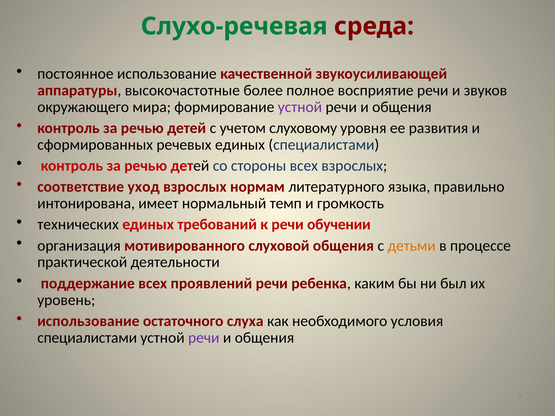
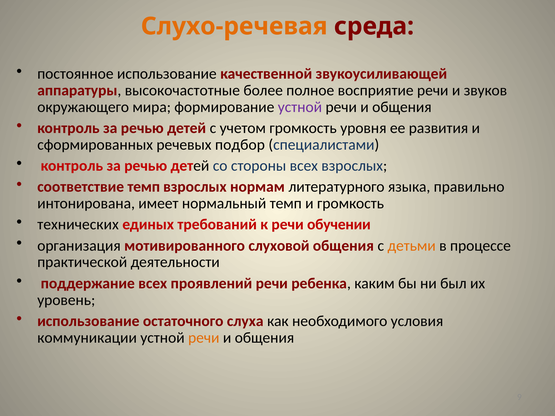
Слухо-речевая colour: green -> orange
учетом слуховому: слуховому -> громкость
речевых единых: единых -> подбор
соответствие уход: уход -> темп
специалистами at (87, 338): специалистами -> коммуникации
речи at (204, 338) colour: purple -> orange
